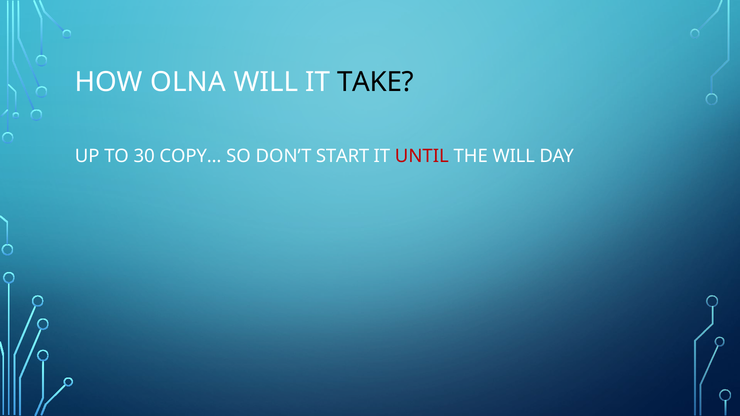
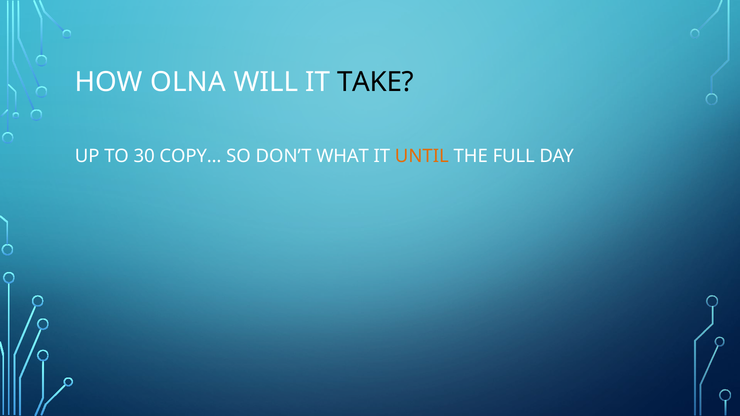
START: START -> WHAT
UNTIL colour: red -> orange
THE WILL: WILL -> FULL
